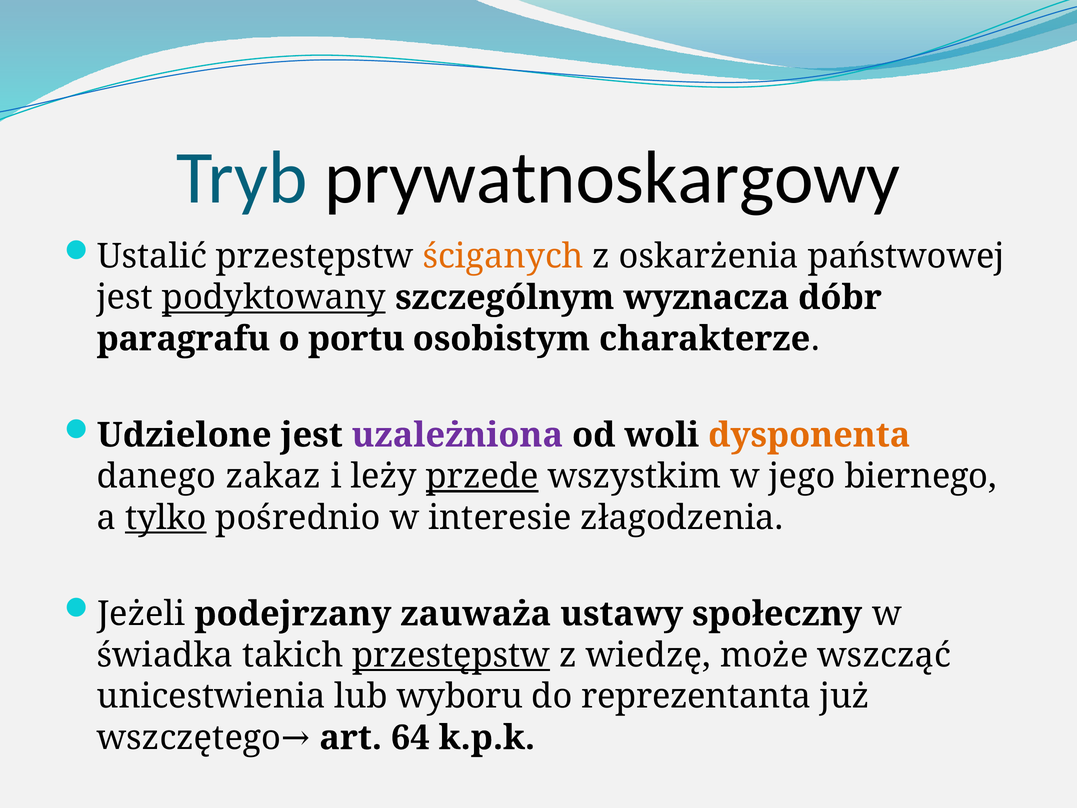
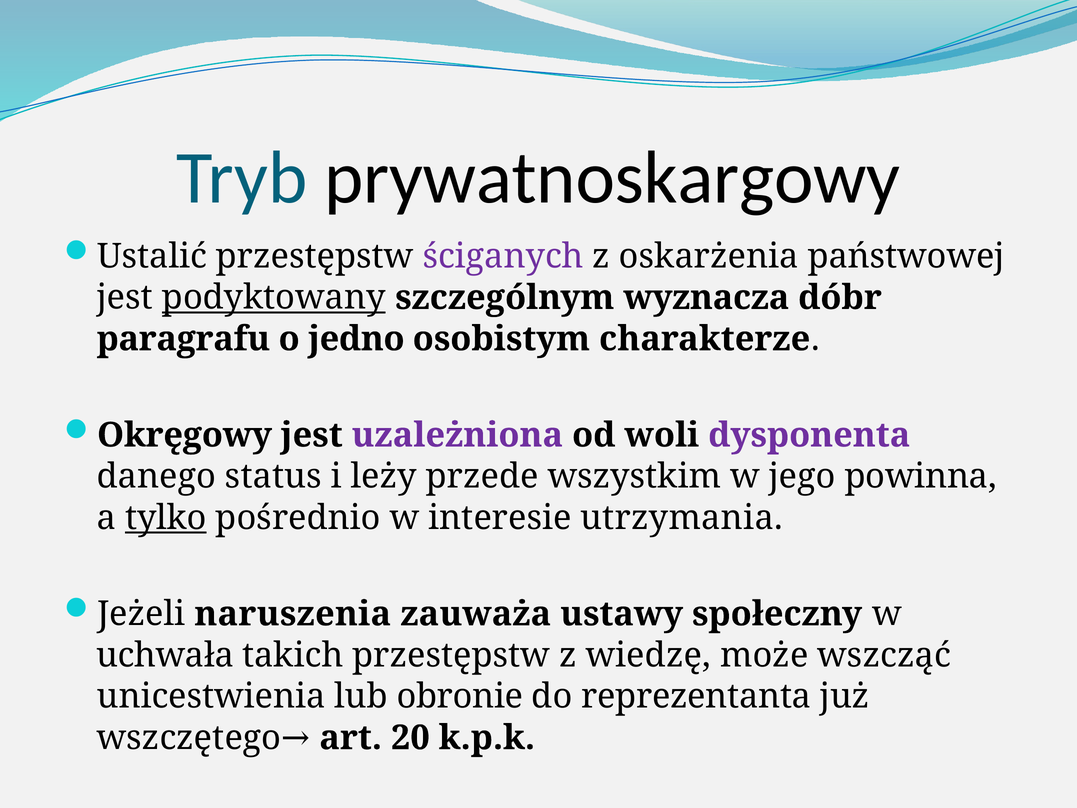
ściganych colour: orange -> purple
portu: portu -> jedno
Udzielone: Udzielone -> Okręgowy
dysponenta colour: orange -> purple
zakaz: zakaz -> status
przede underline: present -> none
biernego: biernego -> powinna
złagodzenia: złagodzenia -> utrzymania
podejrzany: podejrzany -> naruszenia
świadka: świadka -> uchwała
przestępstw at (451, 655) underline: present -> none
wyboru: wyboru -> obronie
64: 64 -> 20
